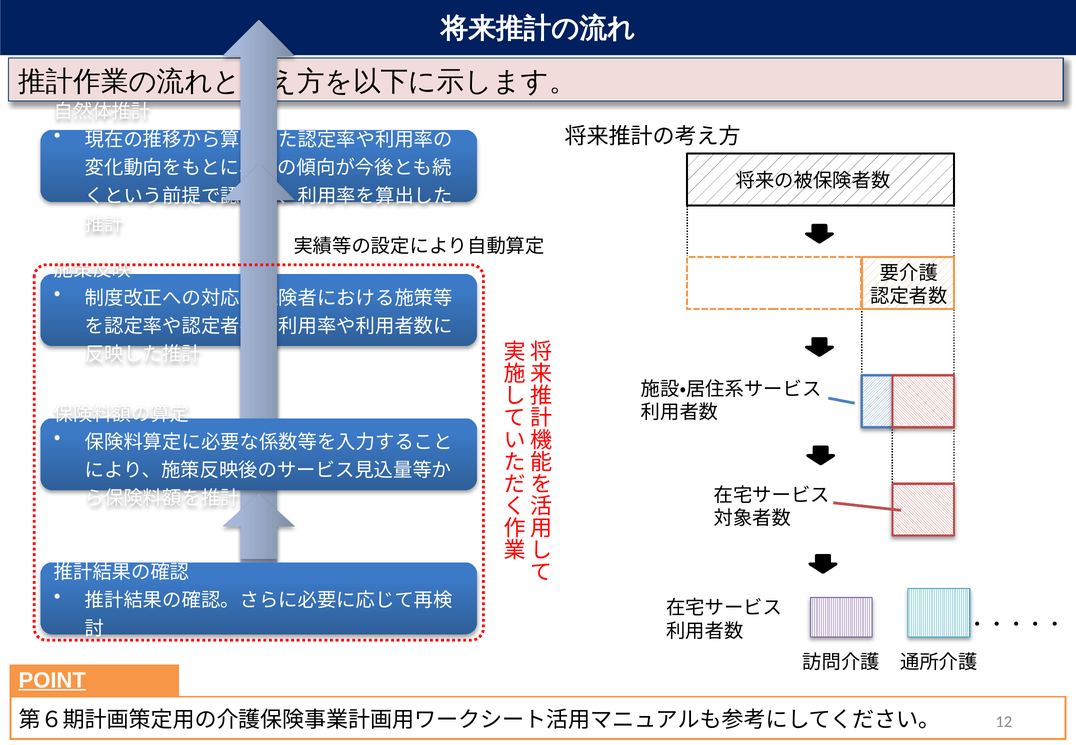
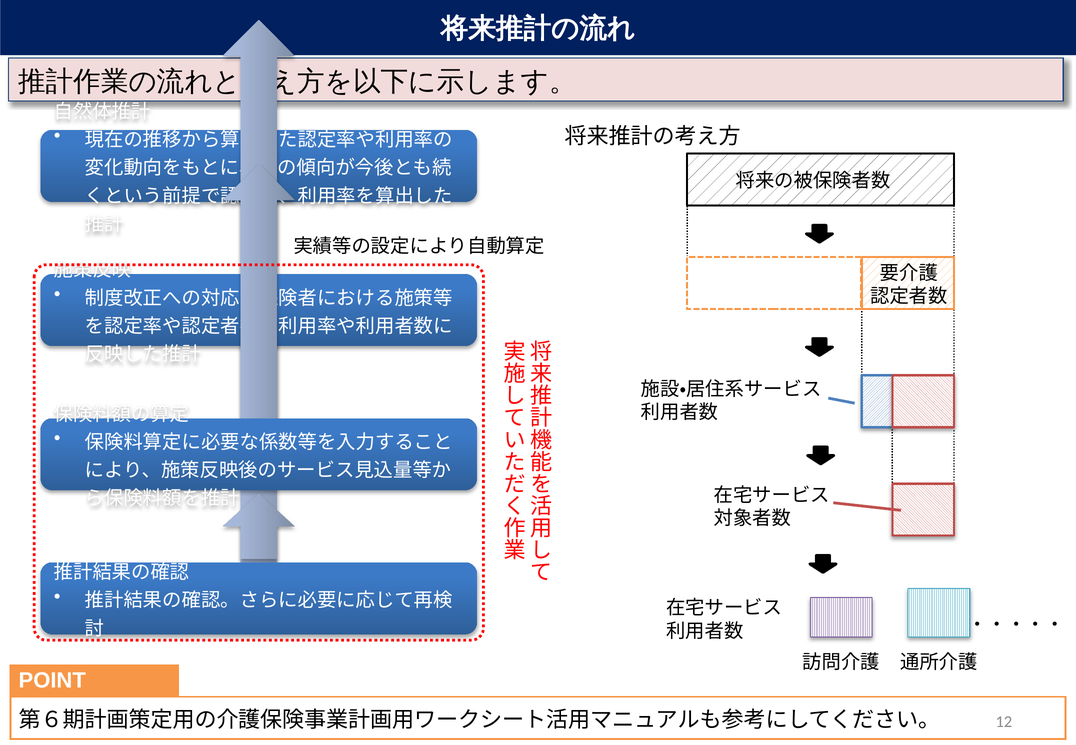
POINT underline: present -> none
